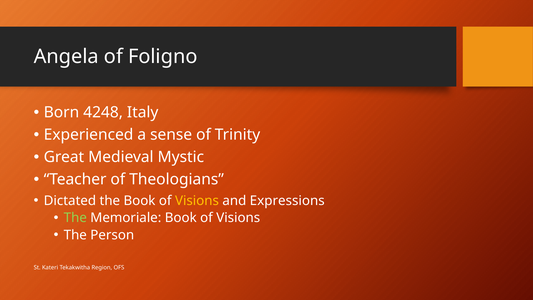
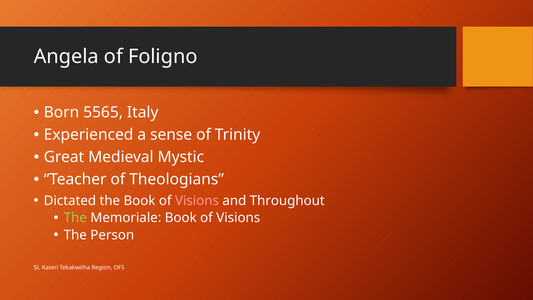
4248: 4248 -> 5565
Visions at (197, 201) colour: yellow -> pink
Expressions: Expressions -> Throughout
